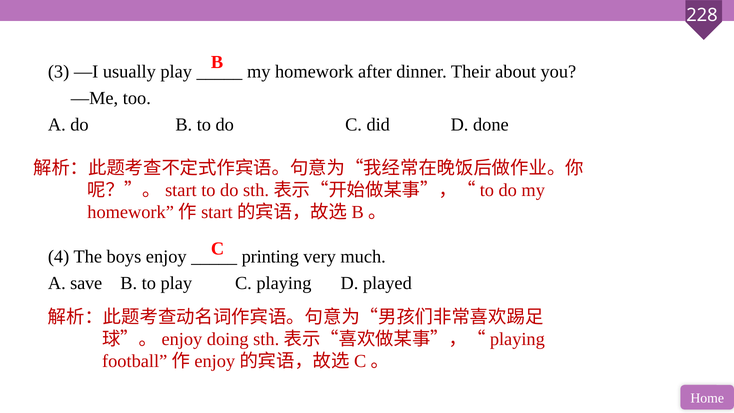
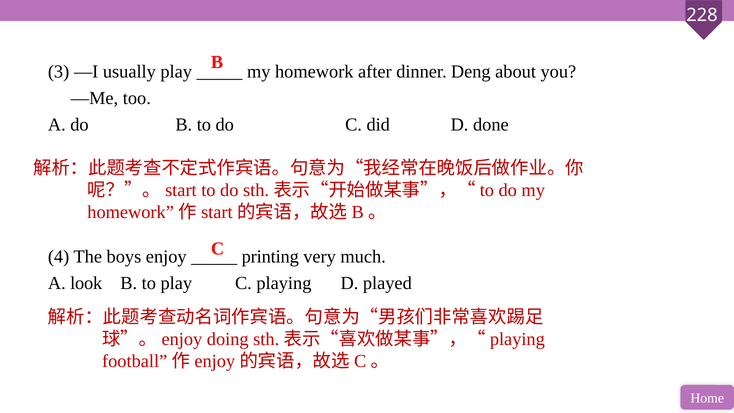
Their: Their -> Deng
save: save -> look
